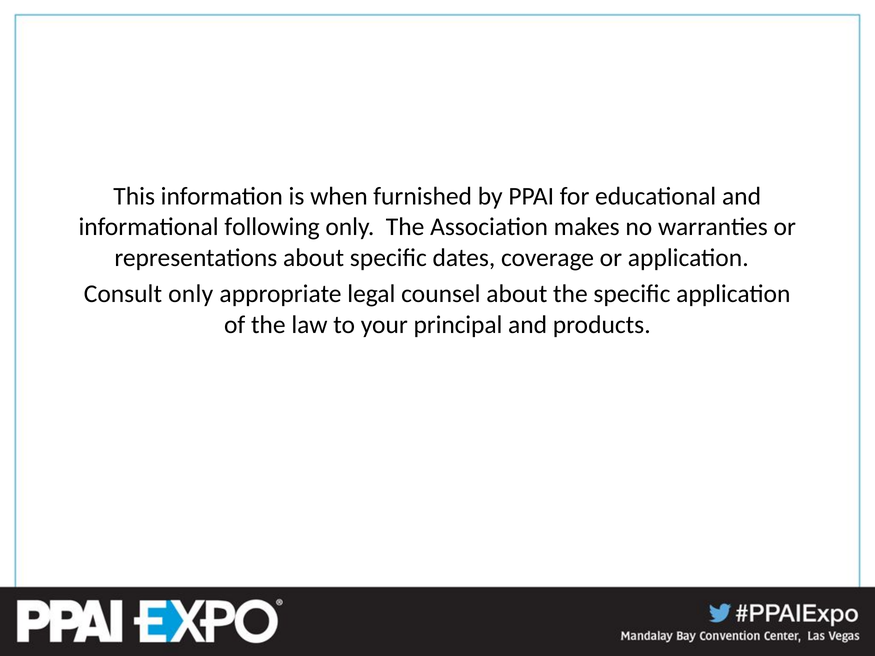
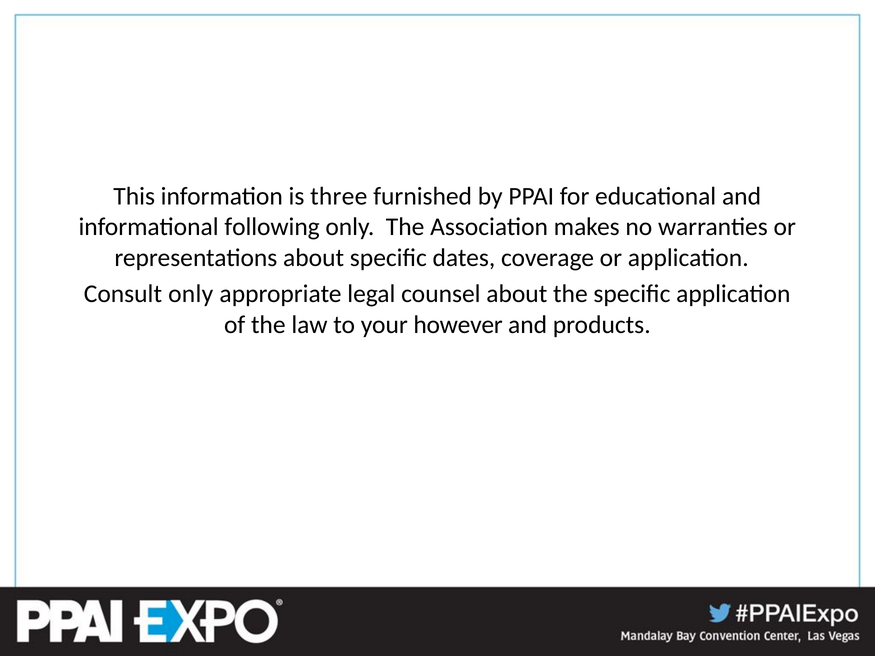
when: when -> three
principal: principal -> however
